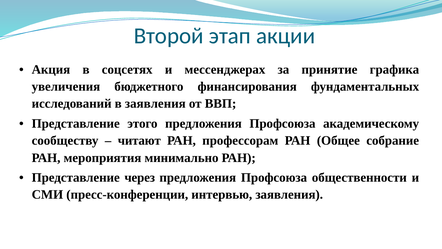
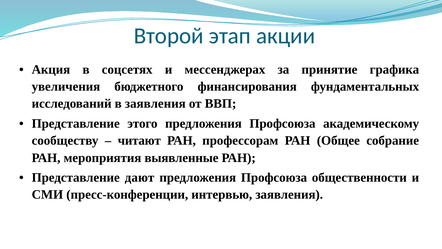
минимально: минимально -> выявленные
через: через -> дают
